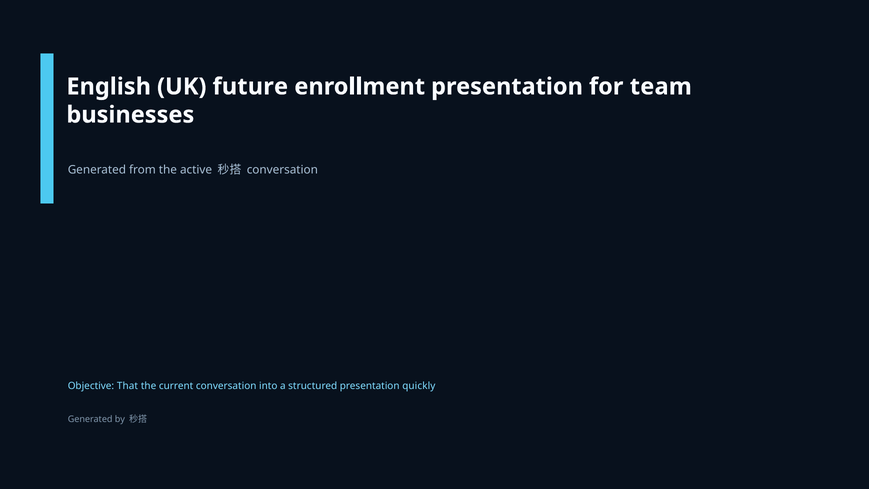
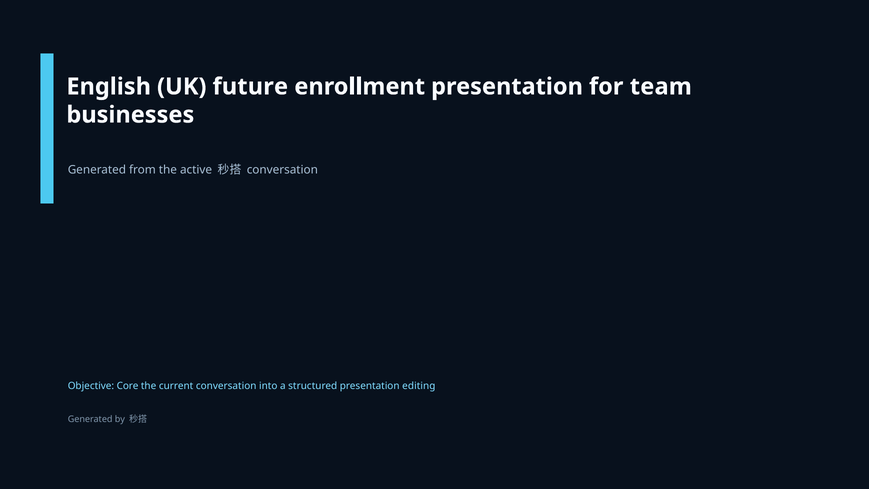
That: That -> Core
quickly: quickly -> editing
